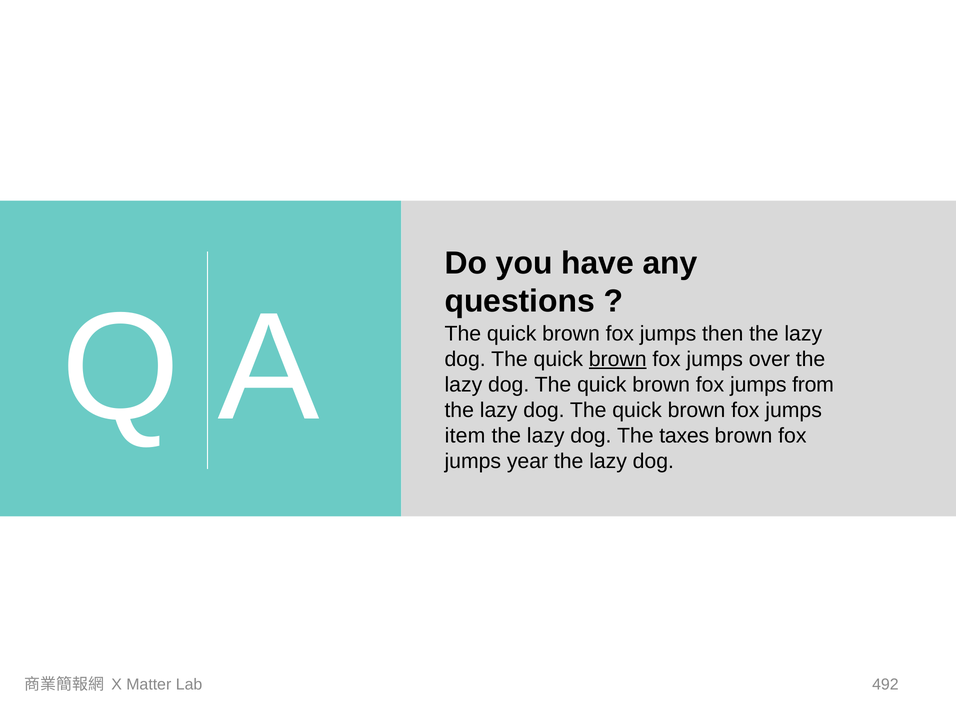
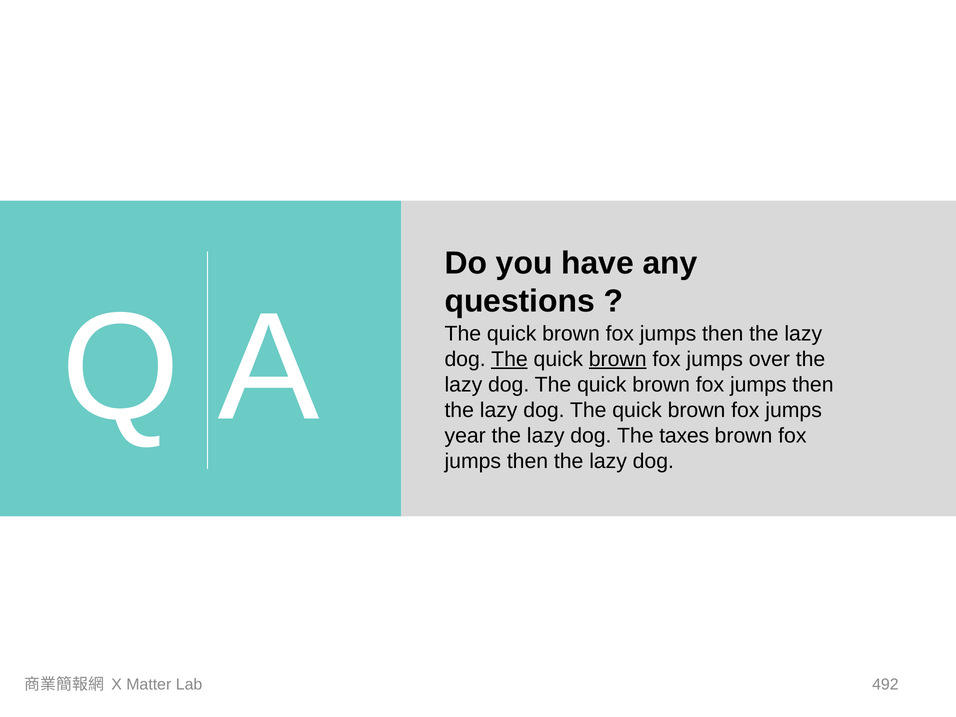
The at (509, 359) underline: none -> present
from at (813, 385): from -> then
item: item -> year
year at (528, 461): year -> then
